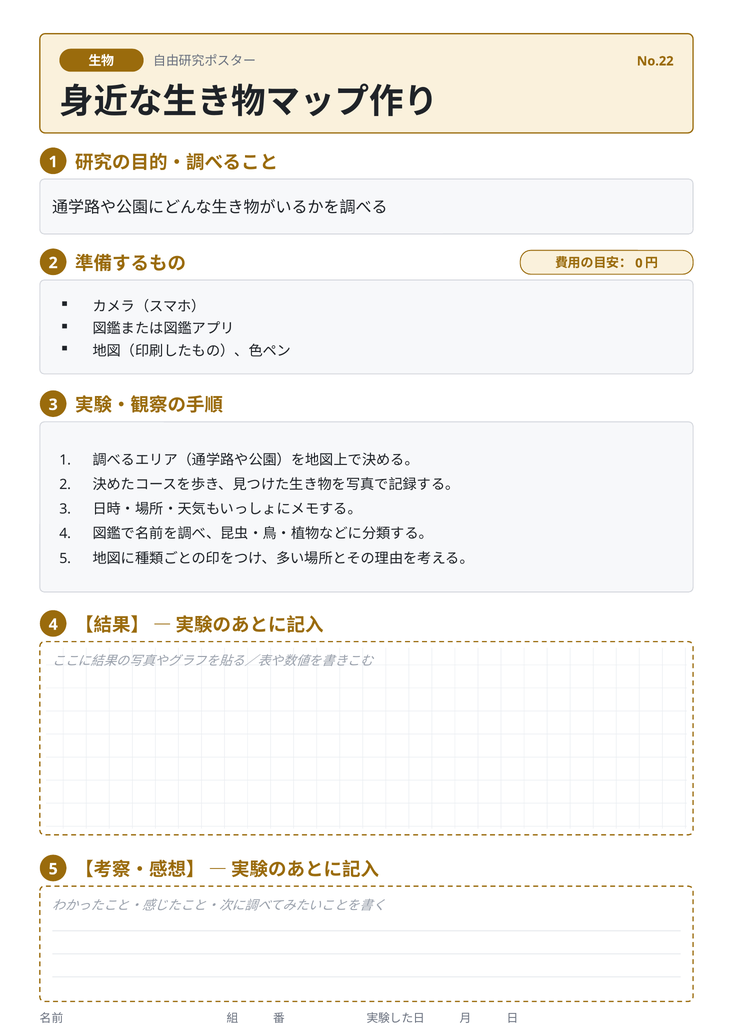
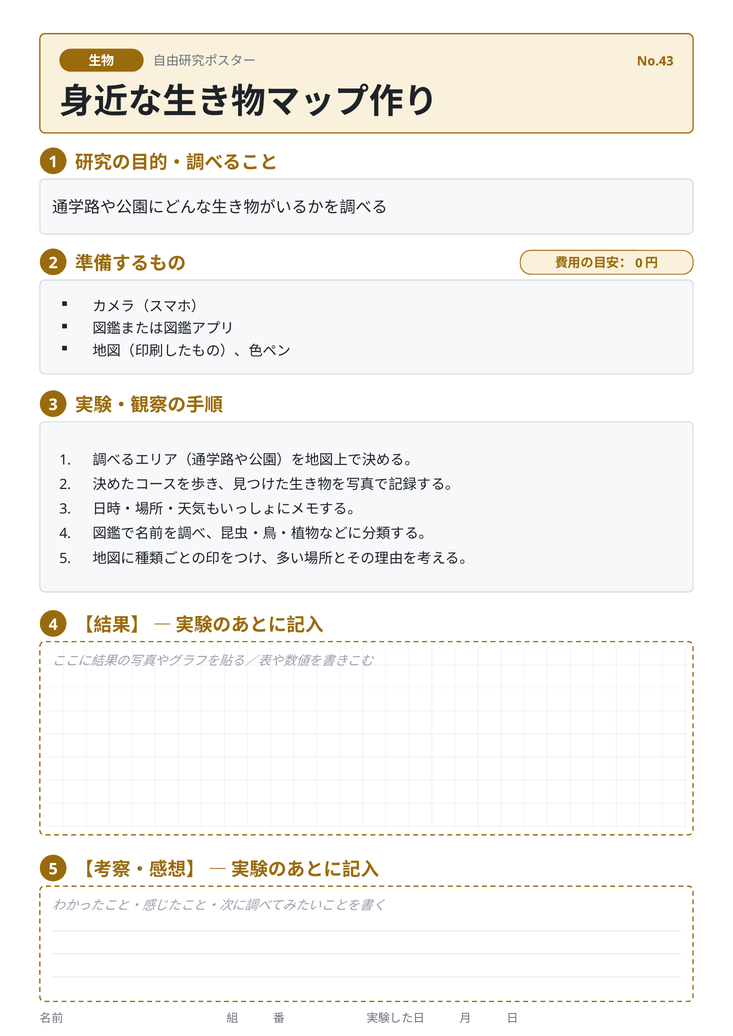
No.22: No.22 -> No.43
